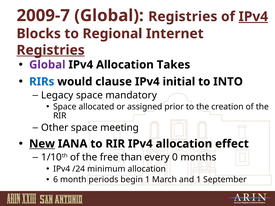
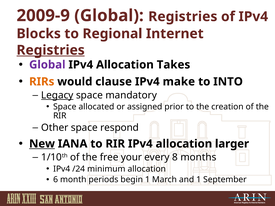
2009-7: 2009-7 -> 2009-9
IPv4 at (253, 17) underline: present -> none
RIRs colour: blue -> orange
initial: initial -> make
Legacy underline: none -> present
meeting: meeting -> respond
effect: effect -> larger
than: than -> your
0: 0 -> 8
